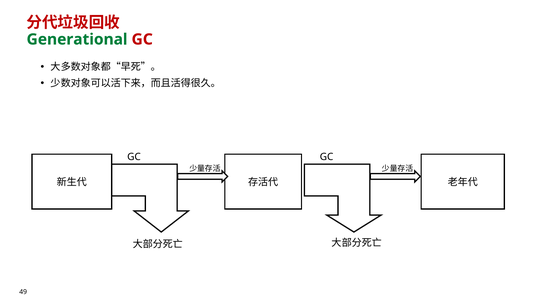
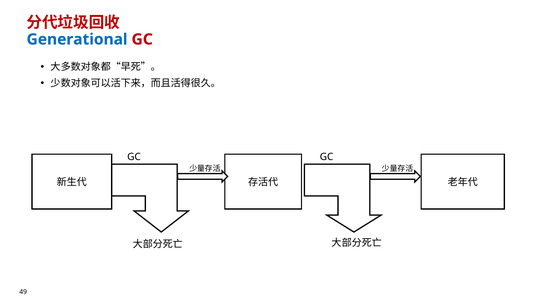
Generational colour: green -> blue
